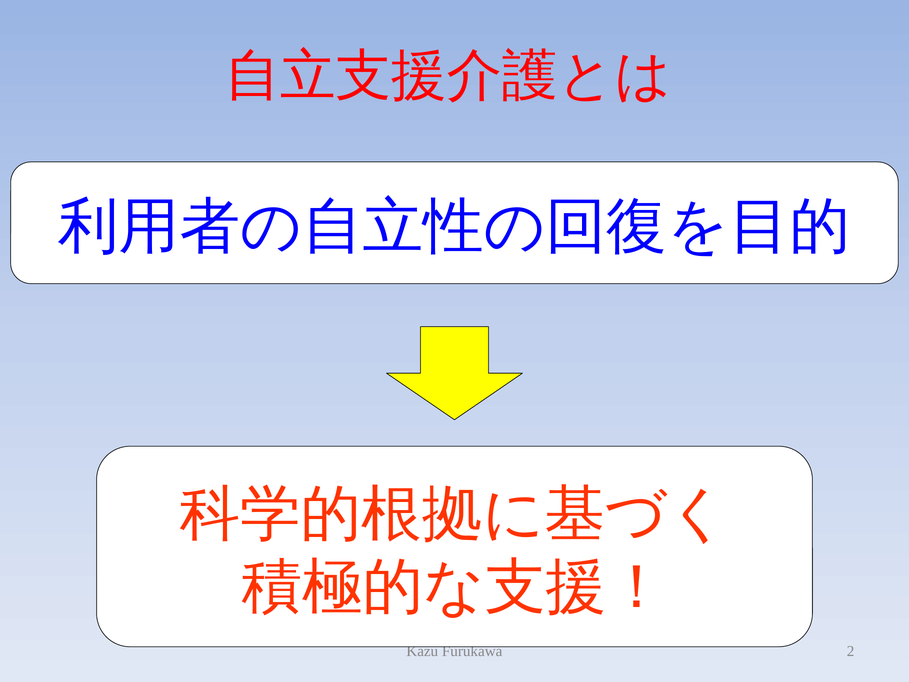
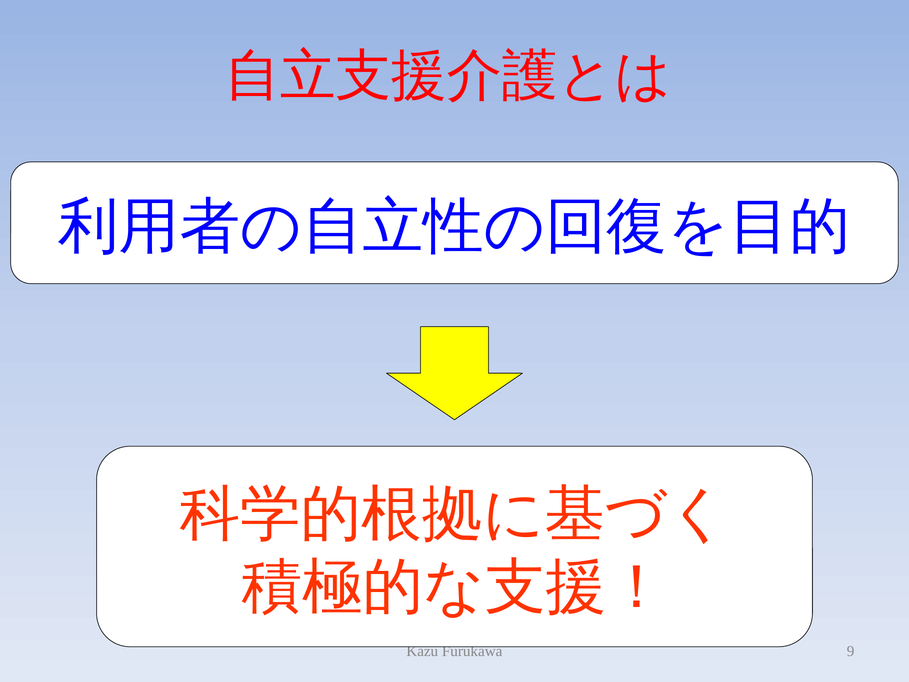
2: 2 -> 9
